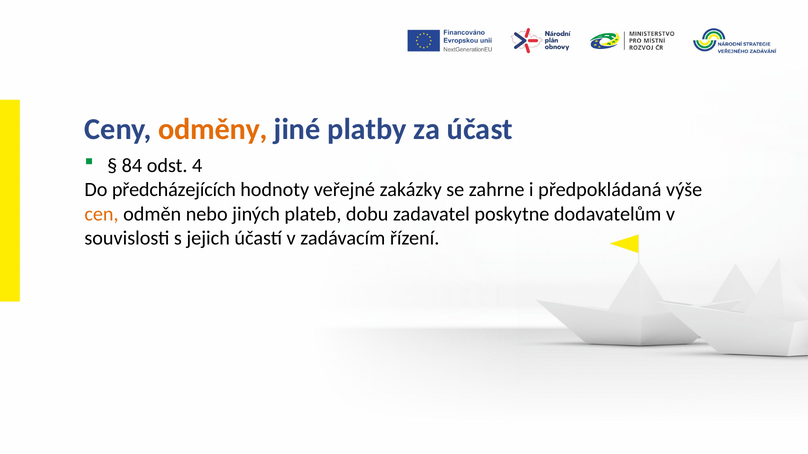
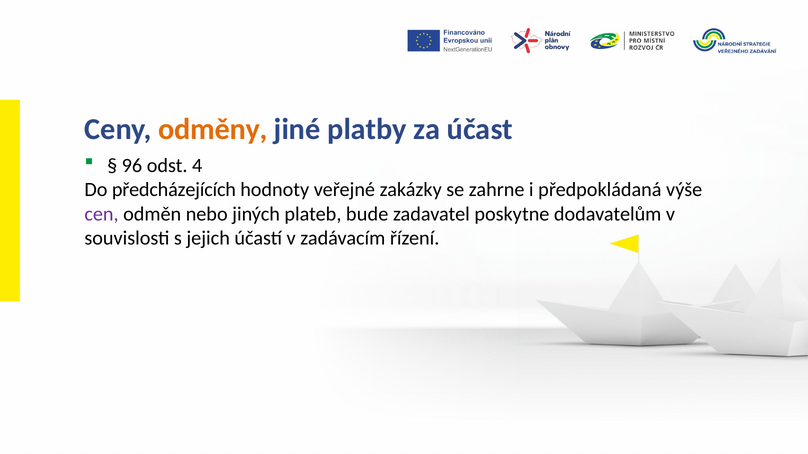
84: 84 -> 96
cen colour: orange -> purple
dobu: dobu -> bude
